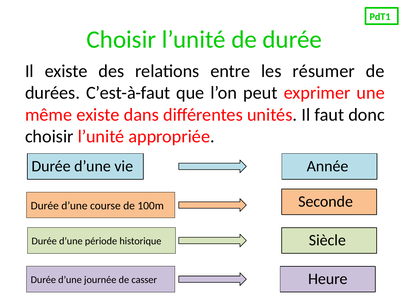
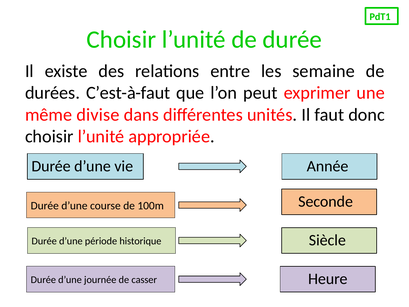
résumer: résumer -> semaine
même existe: existe -> divise
